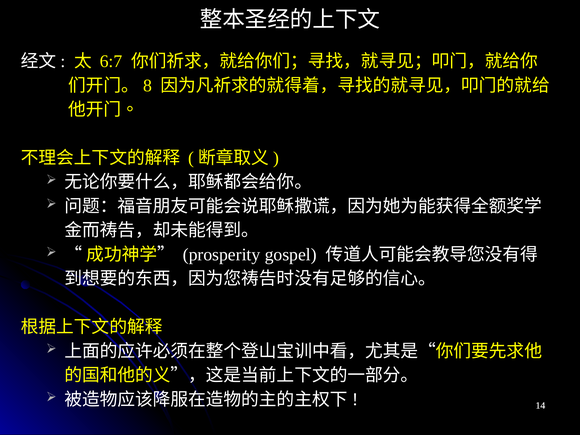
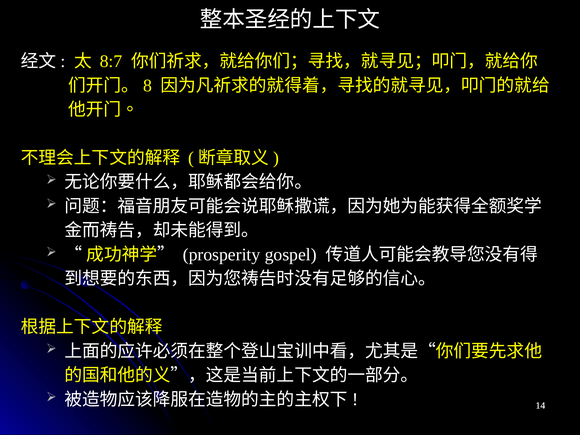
6:7: 6:7 -> 8:7
